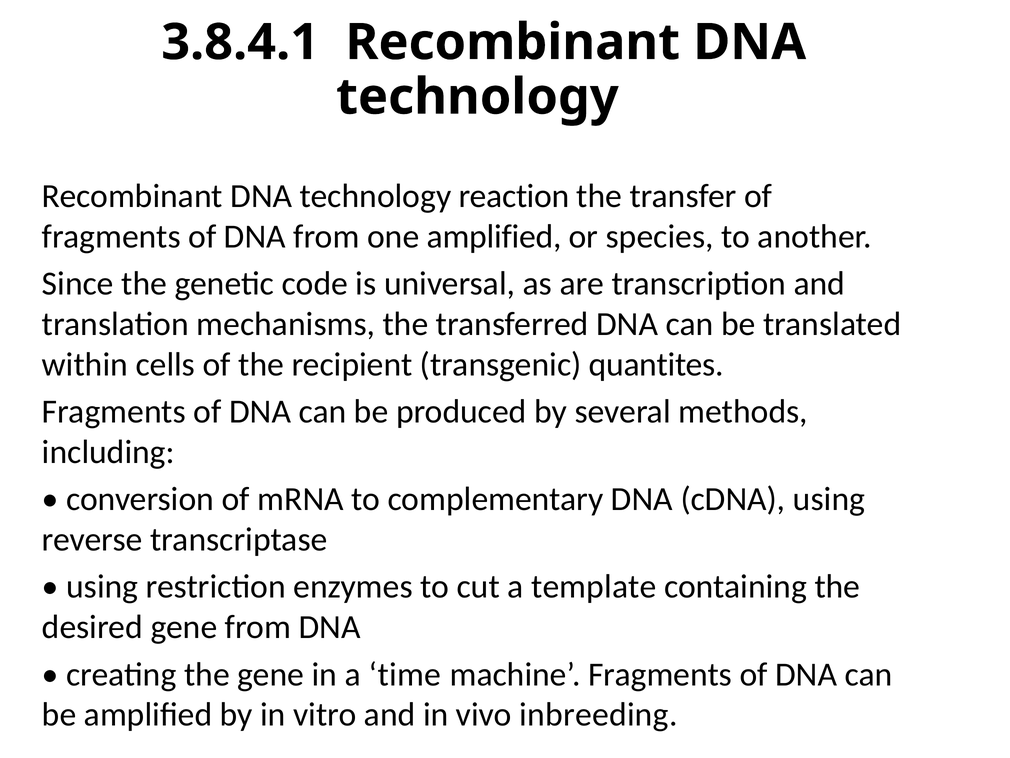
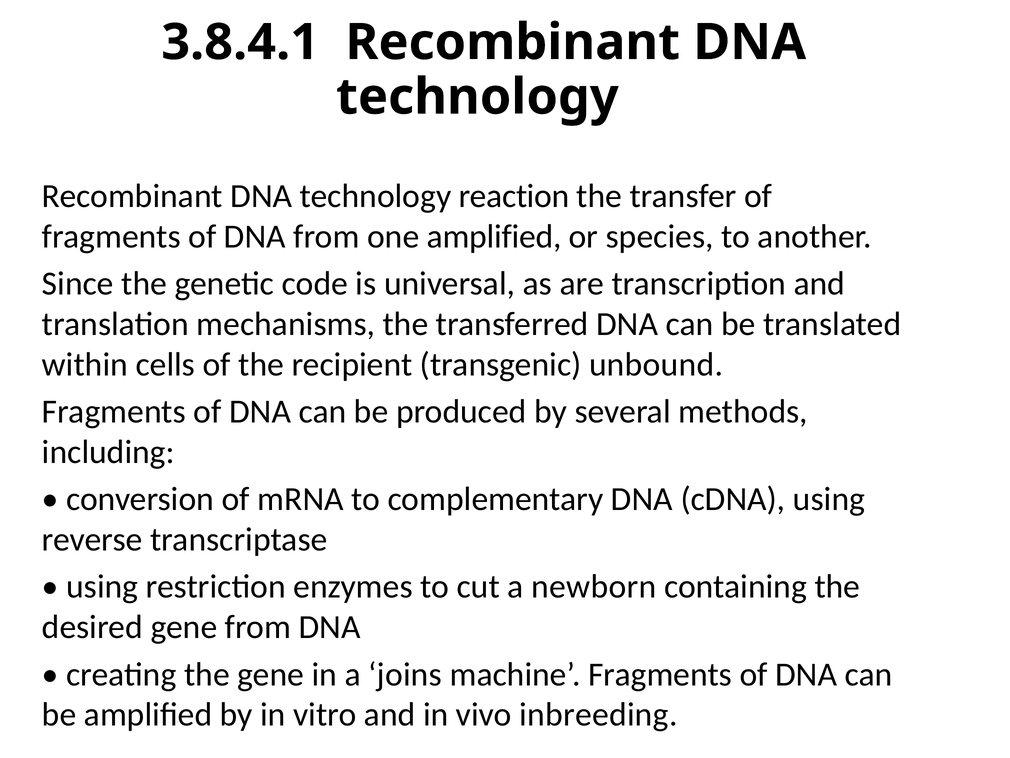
quantites: quantites -> unbound
template: template -> newborn
time: time -> joins
